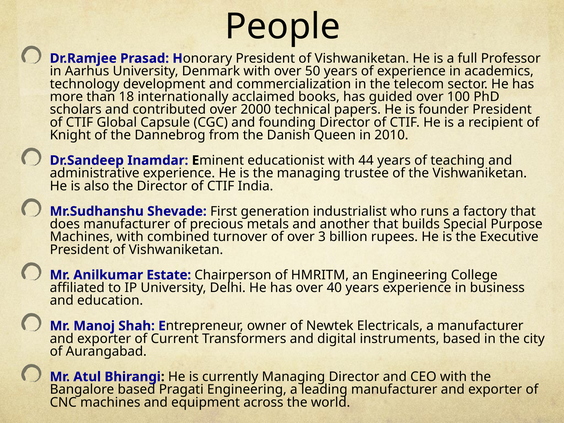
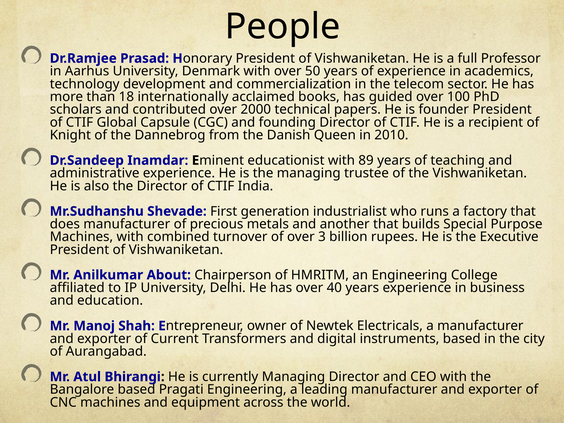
44: 44 -> 89
Estate: Estate -> About
